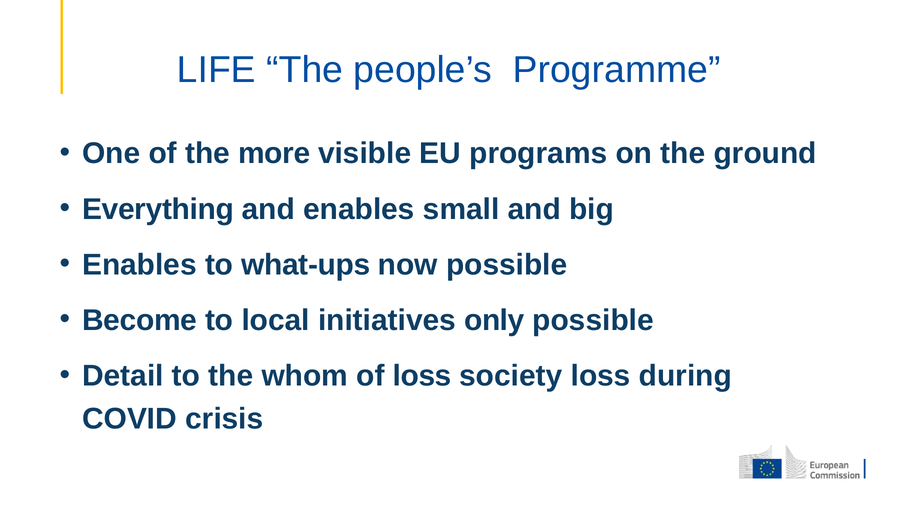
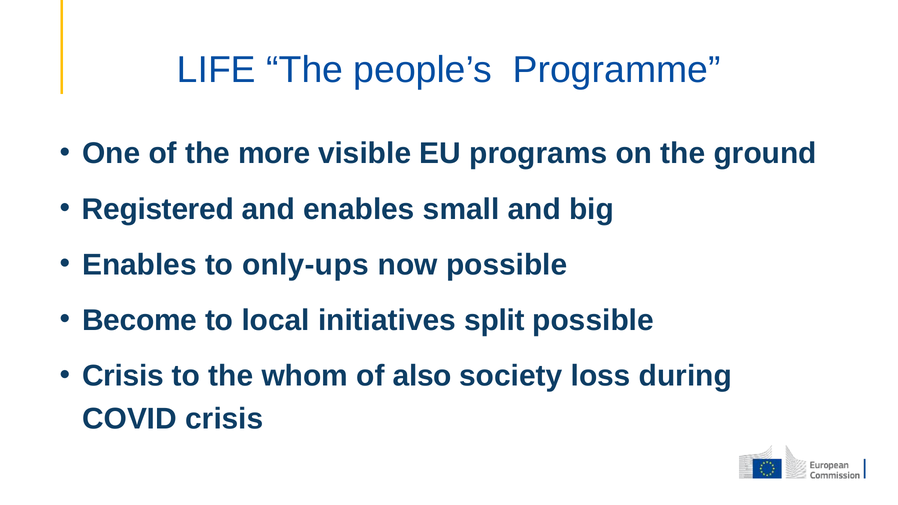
Everything: Everything -> Registered
what-ups: what-ups -> only-ups
only: only -> split
Detail at (123, 376): Detail -> Crisis
of loss: loss -> also
